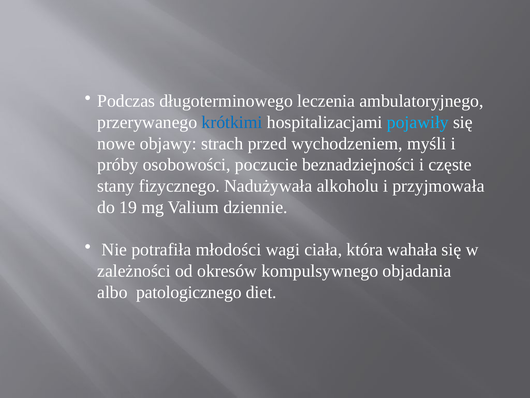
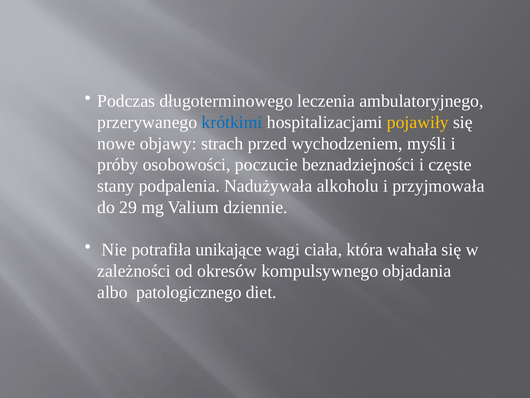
pojawiły colour: light blue -> yellow
fizycznego: fizycznego -> podpalenia
19: 19 -> 29
młodości: młodości -> unikające
